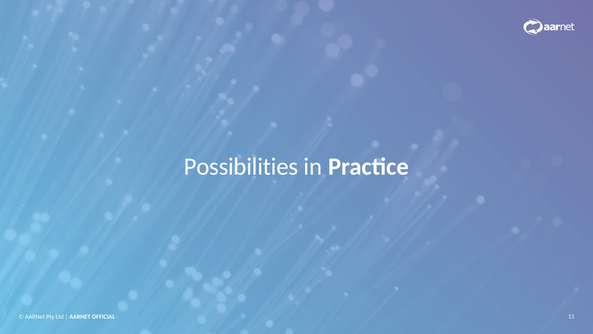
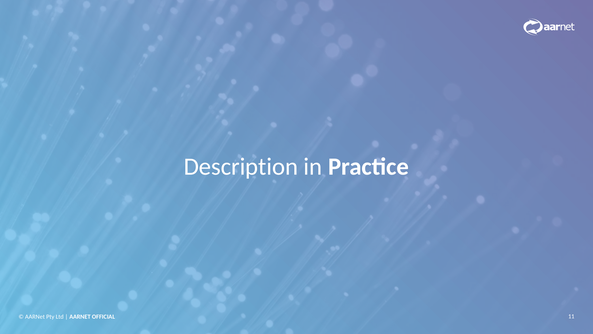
Possibilities: Possibilities -> Description
